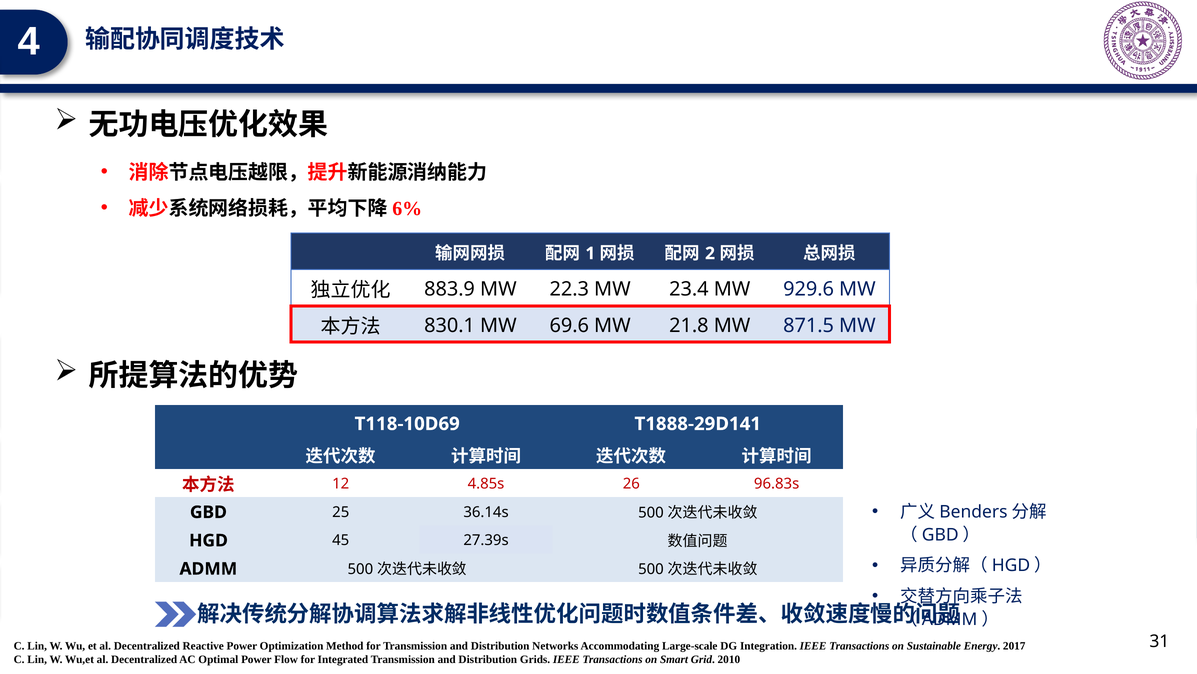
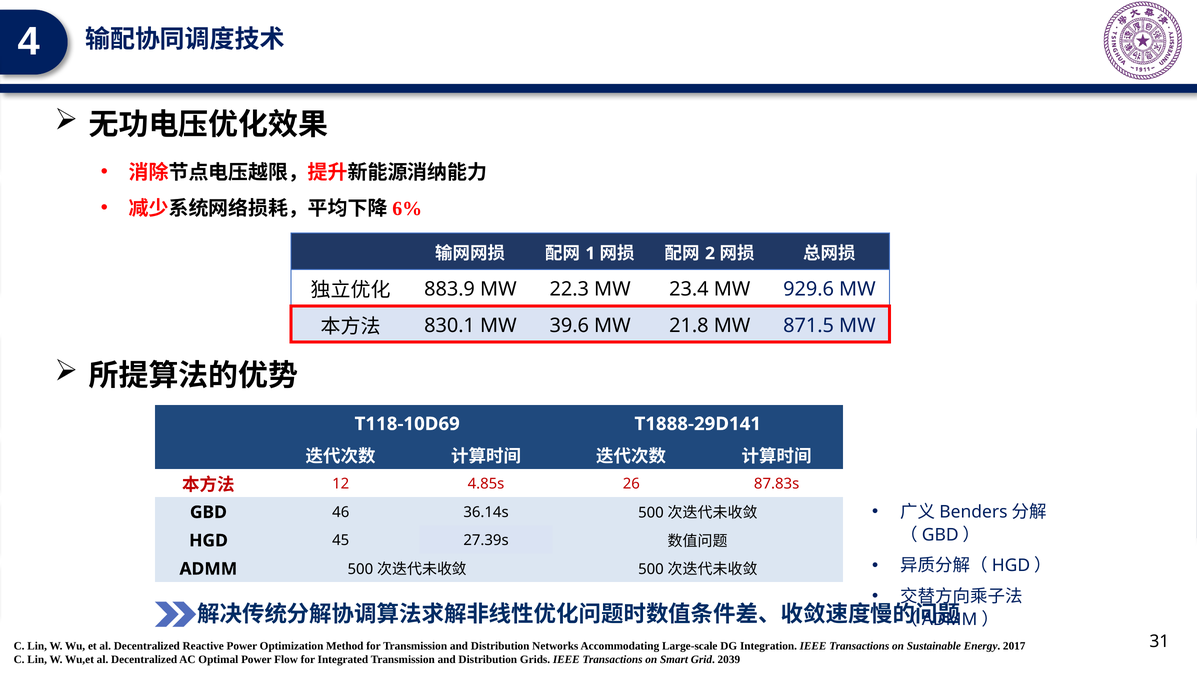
69.6: 69.6 -> 39.6
96.83s: 96.83s -> 87.83s
25: 25 -> 46
2010: 2010 -> 2039
